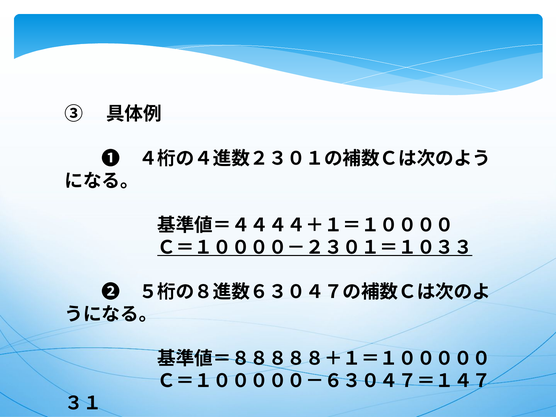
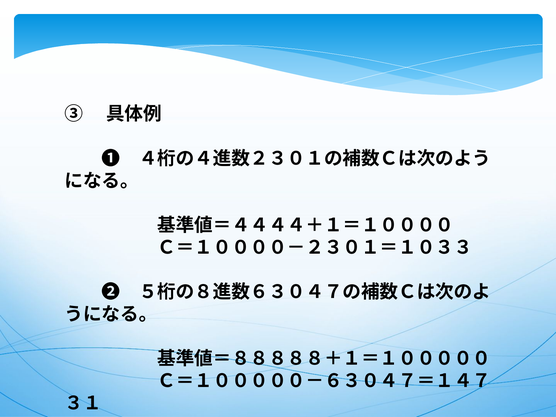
Ｃ＝１００００－２３０１＝１０３３ underline: present -> none
